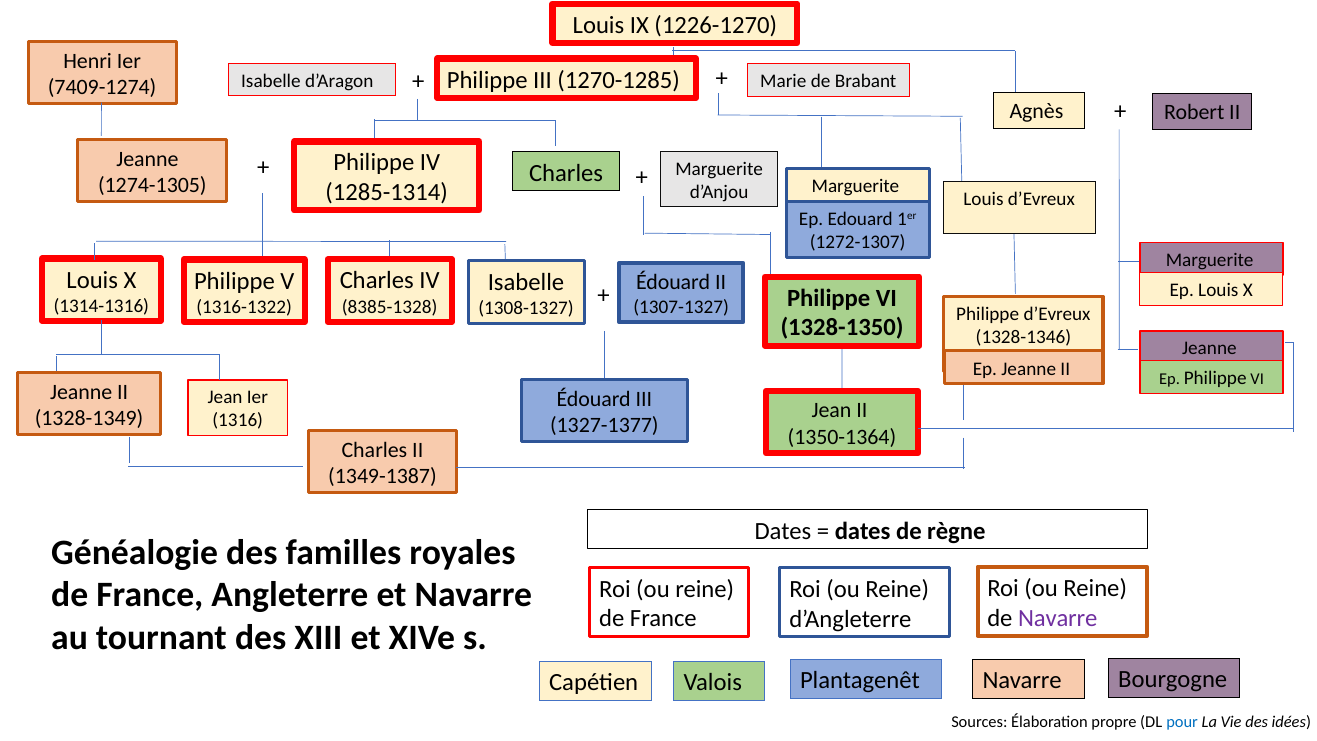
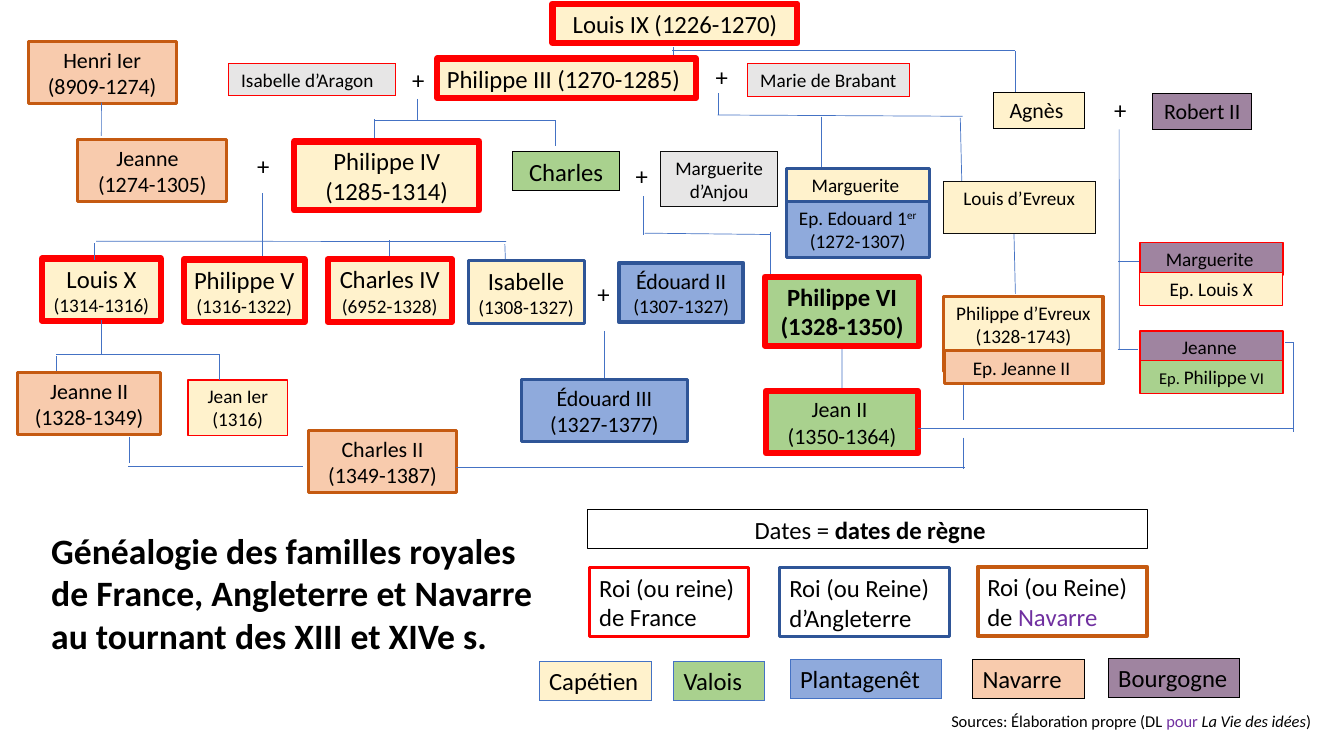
7409-1274: 7409-1274 -> 8909-1274
8385-1328: 8385-1328 -> 6952-1328
1328-1346: 1328-1346 -> 1328-1743
pour colour: blue -> purple
